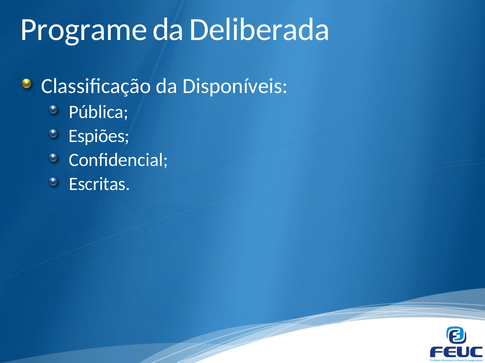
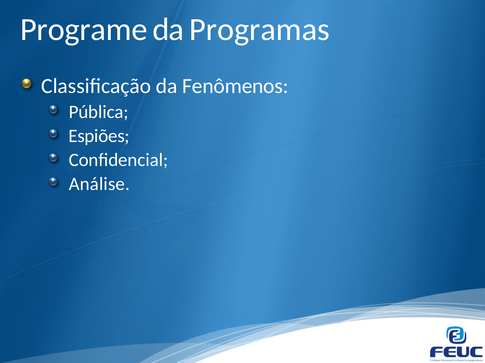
Deliberada: Deliberada -> Programas
Disponíveis: Disponíveis -> Fenômenos
Escritas: Escritas -> Análise
